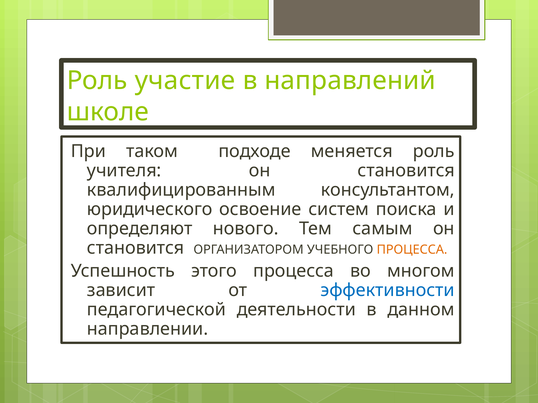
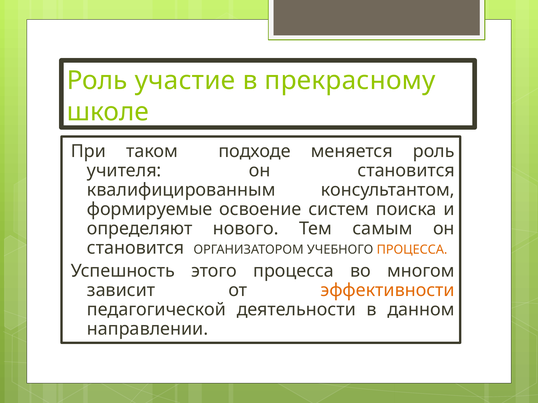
направлений: направлений -> прекрасному
юридического: юридического -> формируемые
эффективности colour: blue -> orange
